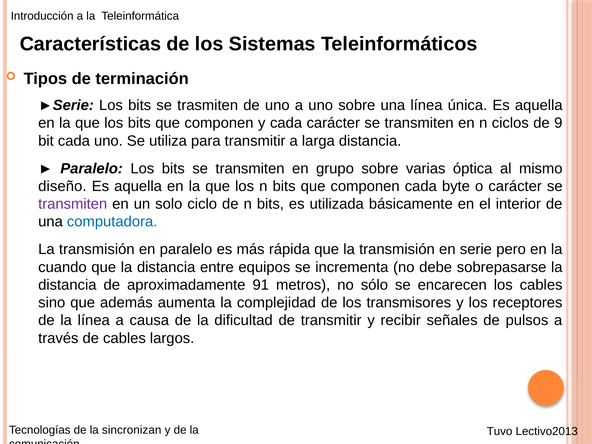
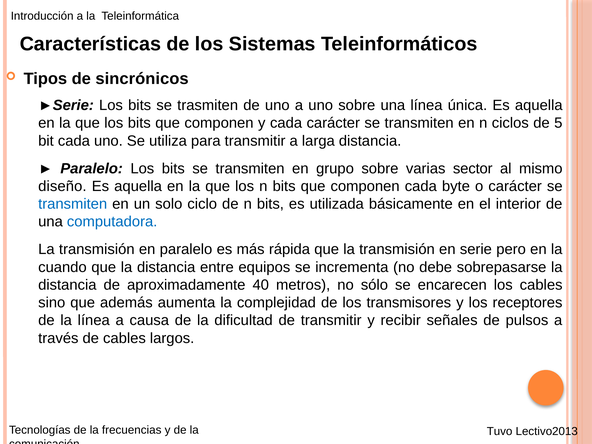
terminación: terminación -> sincrónicos
9: 9 -> 5
óptica: óptica -> sector
transmiten at (73, 204) colour: purple -> blue
91: 91 -> 40
sincronizan: sincronizan -> frecuencias
